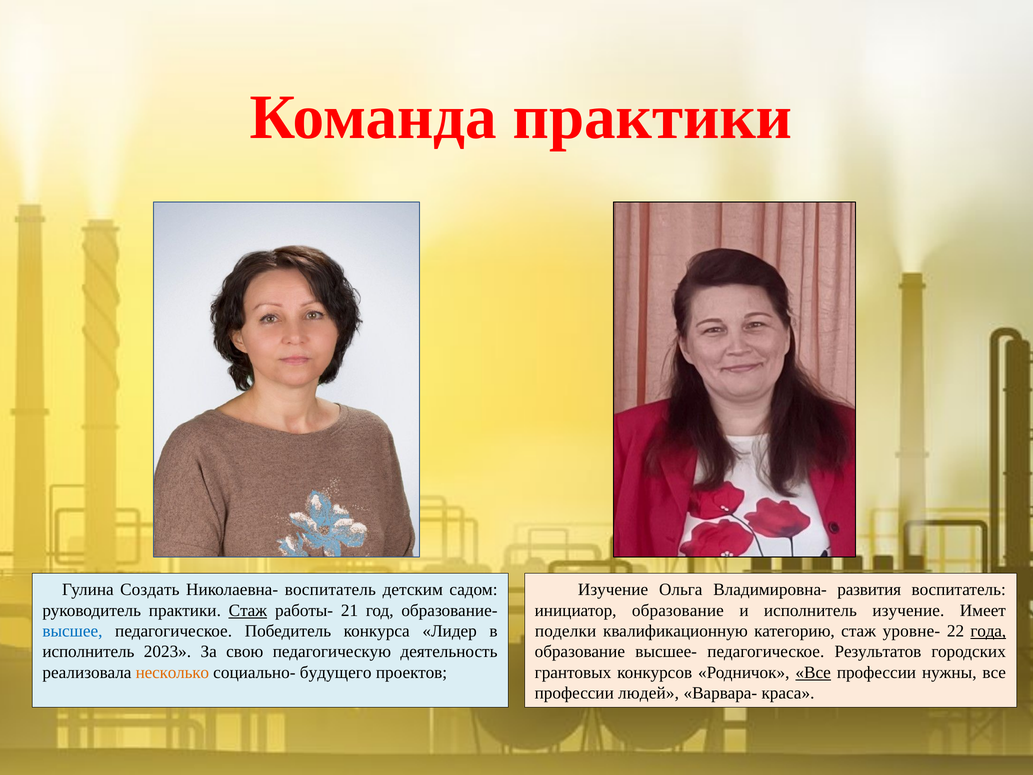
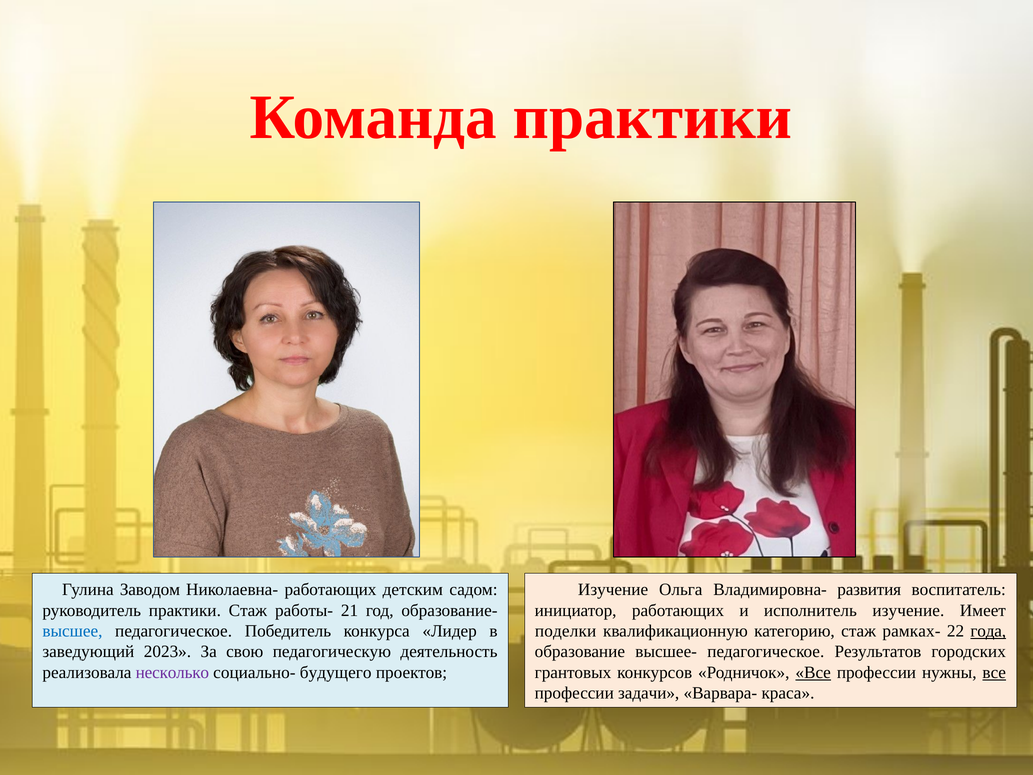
Создать: Создать -> Заводом
Николаевна- воспитатель: воспитатель -> работающих
Стаж at (248, 610) underline: present -> none
инициатор образование: образование -> работающих
уровне-: уровне- -> рамках-
исполнитель at (88, 652): исполнитель -> заведующий
несколько colour: orange -> purple
все at (994, 672) underline: none -> present
людей: людей -> задачи
